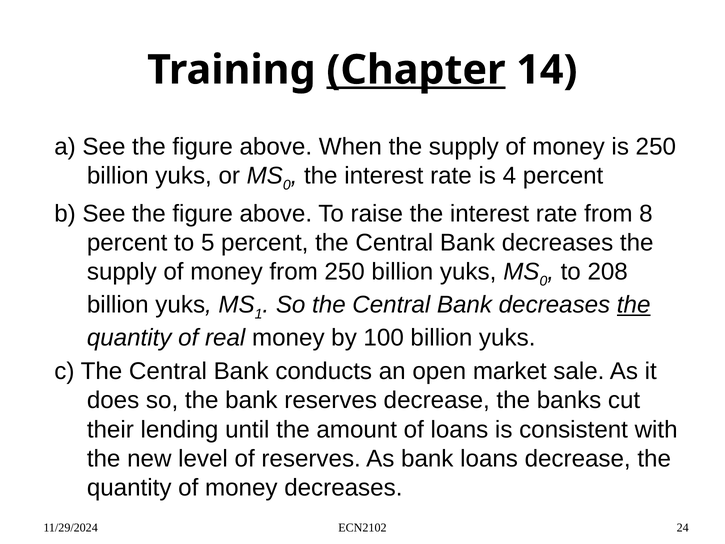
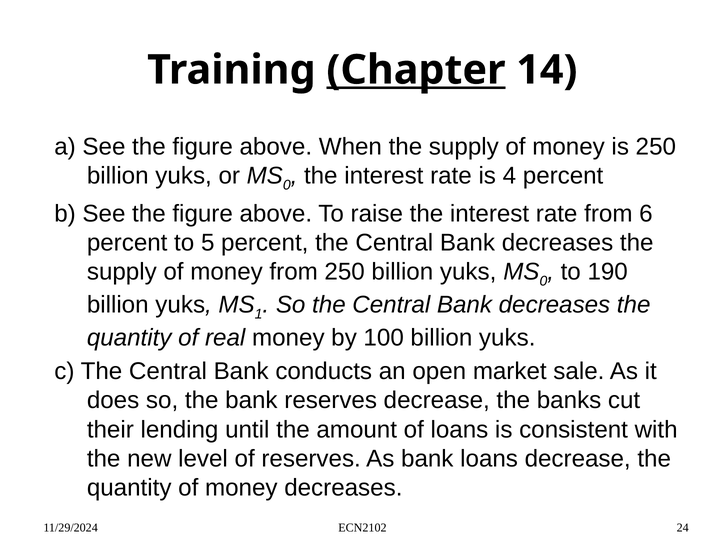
8: 8 -> 6
208: 208 -> 190
the at (634, 305) underline: present -> none
